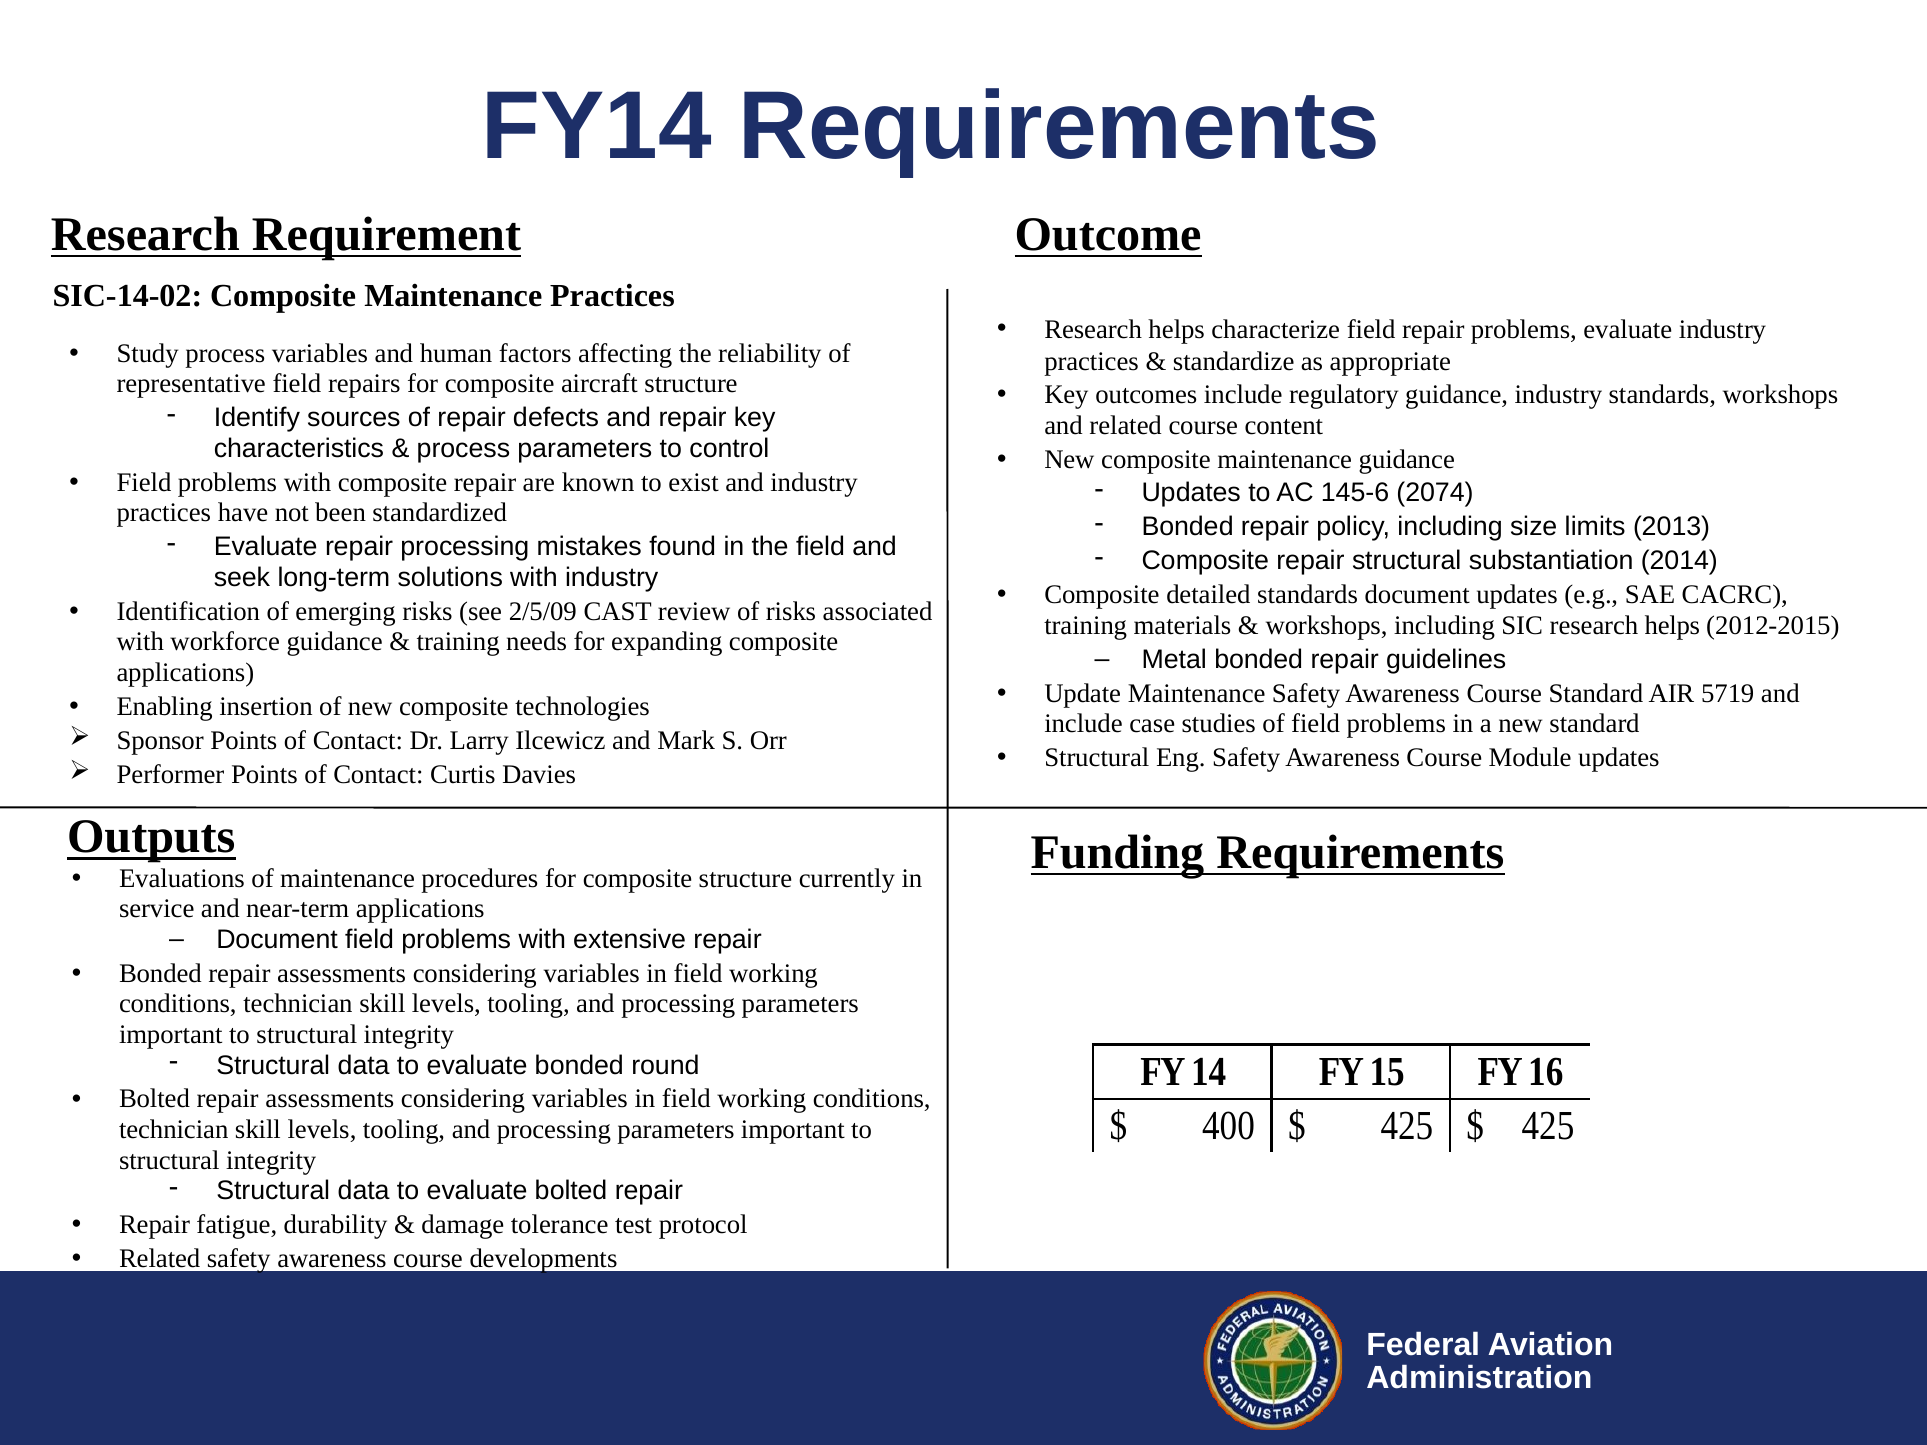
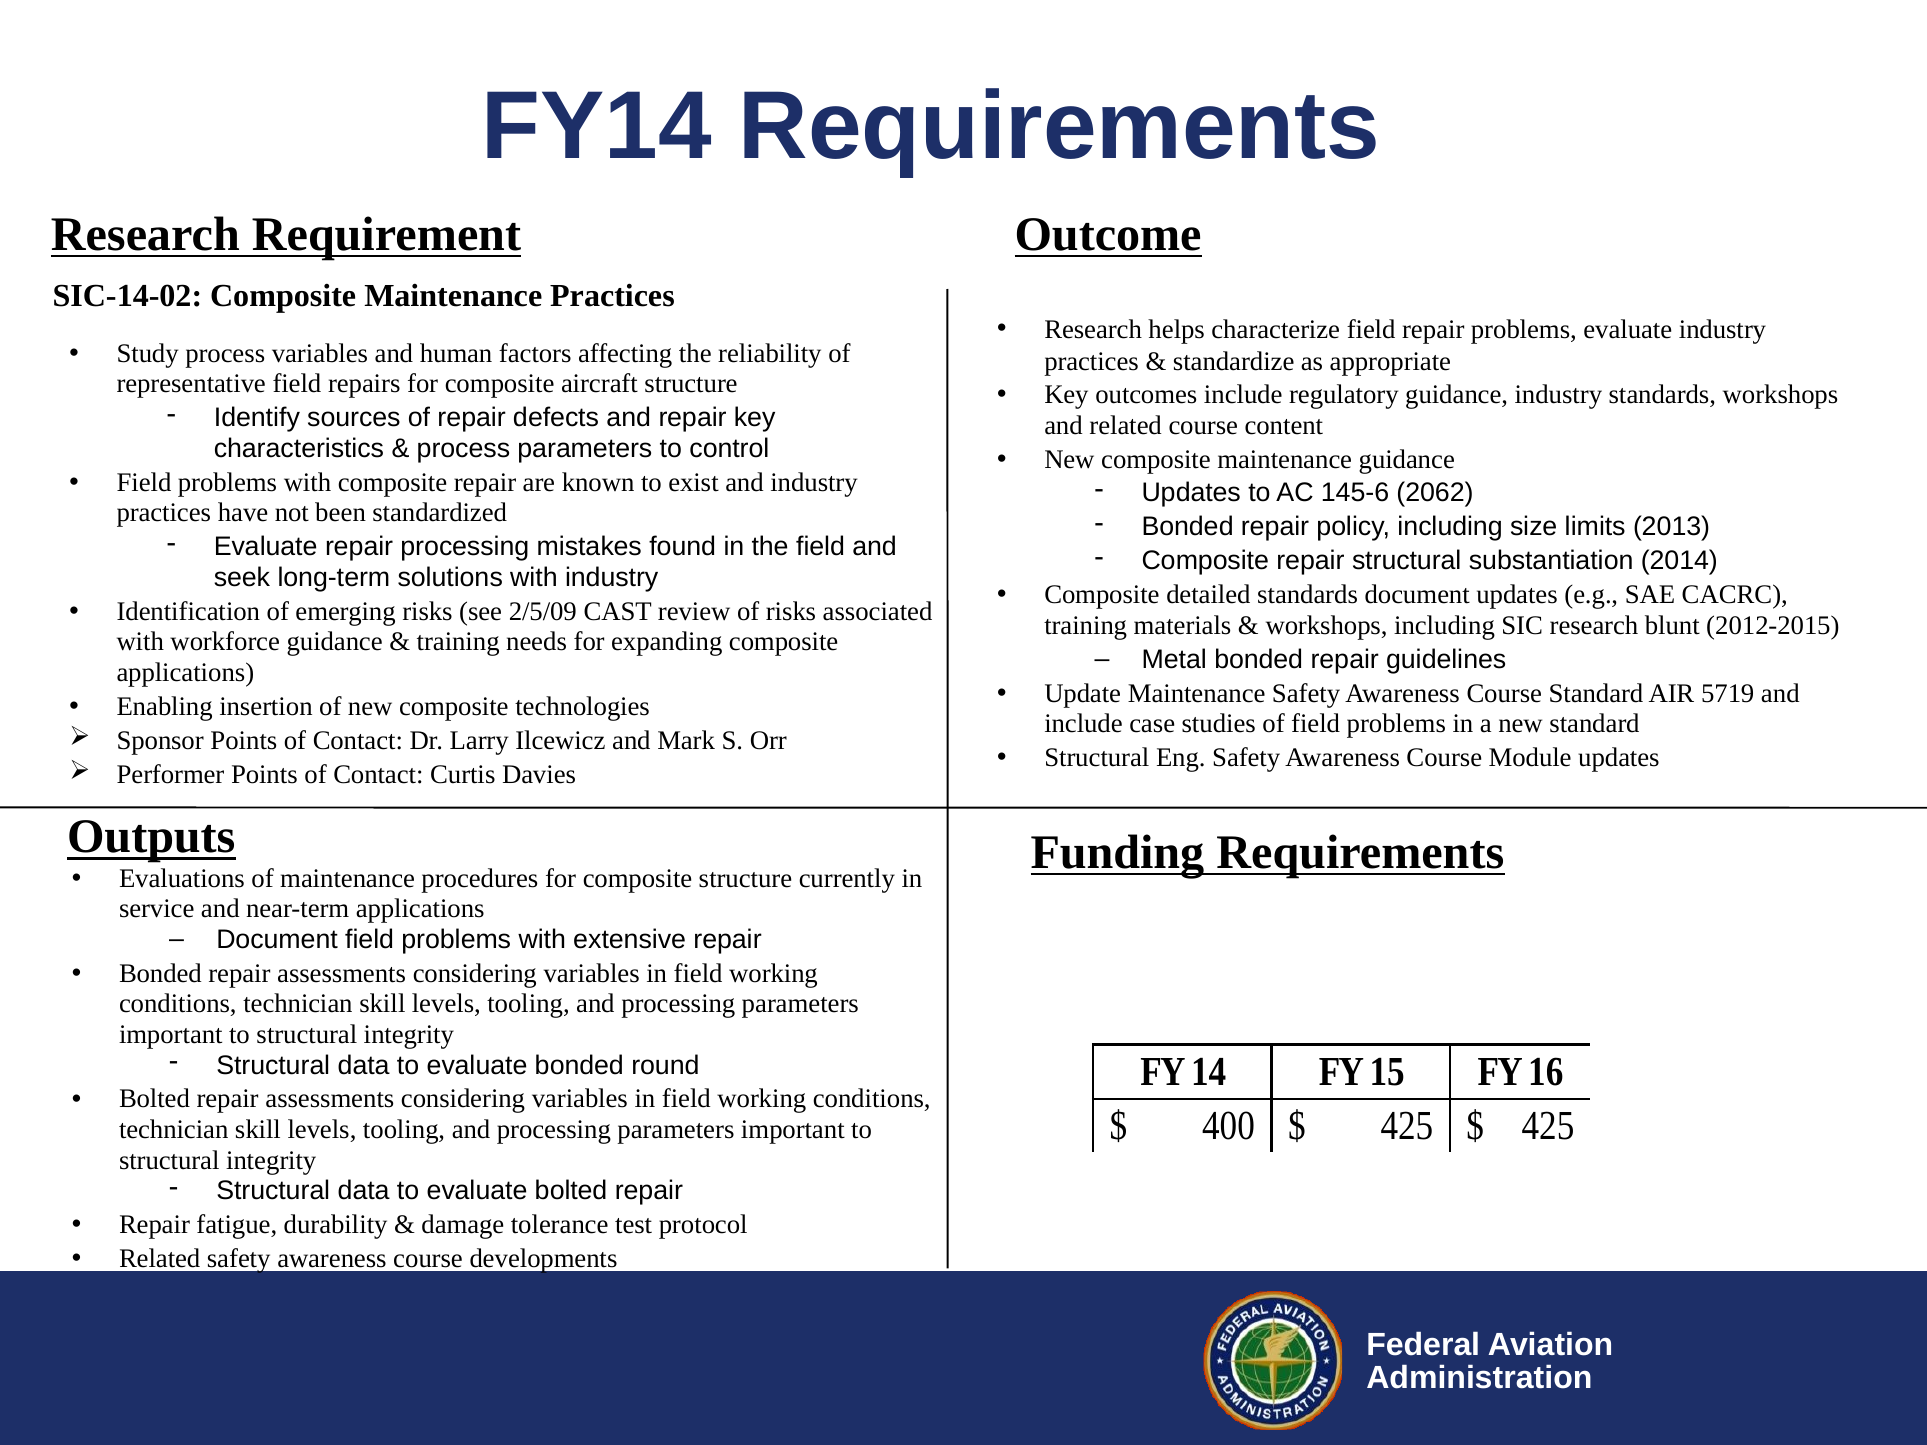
2074: 2074 -> 2062
SIC research helps: helps -> blunt
